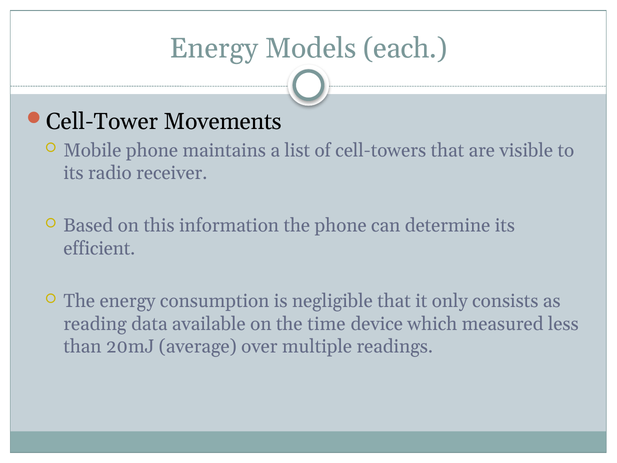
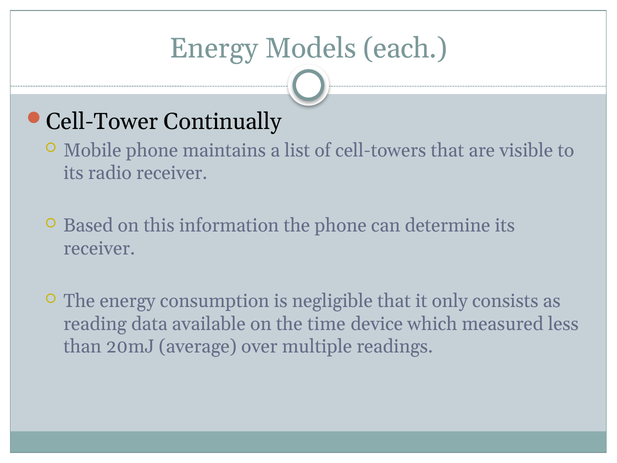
Movements: Movements -> Continually
efficient at (99, 248): efficient -> receiver
